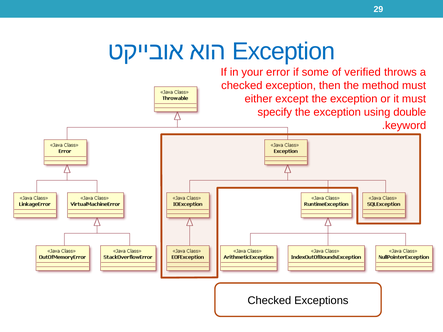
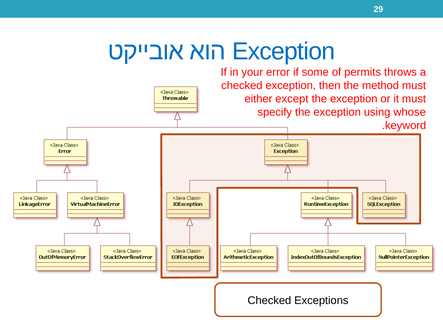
verified: verified -> permits
double: double -> whose
